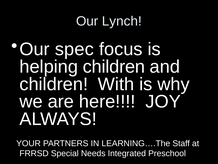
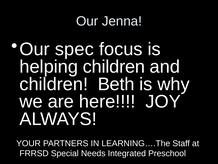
Lynch: Lynch -> Jenna
With: With -> Beth
